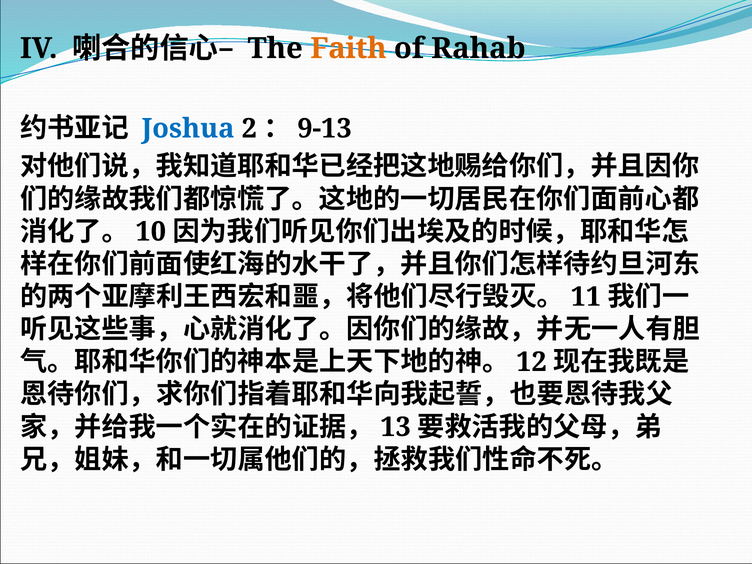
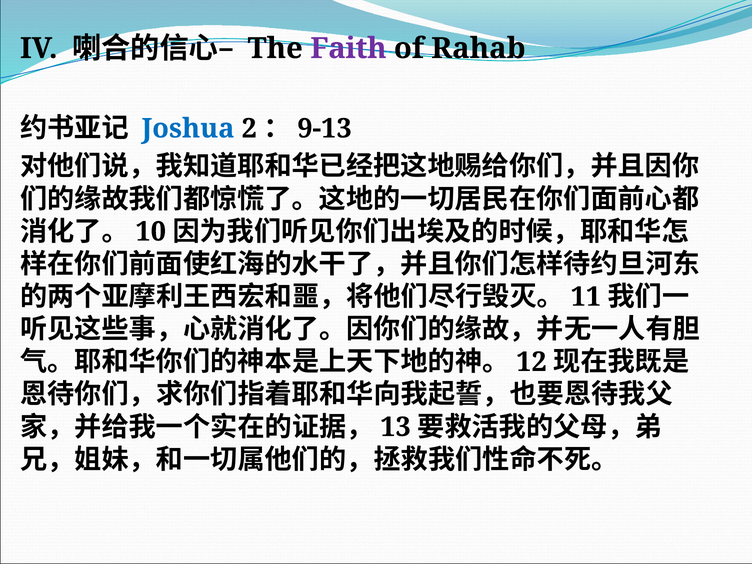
Faith colour: orange -> purple
